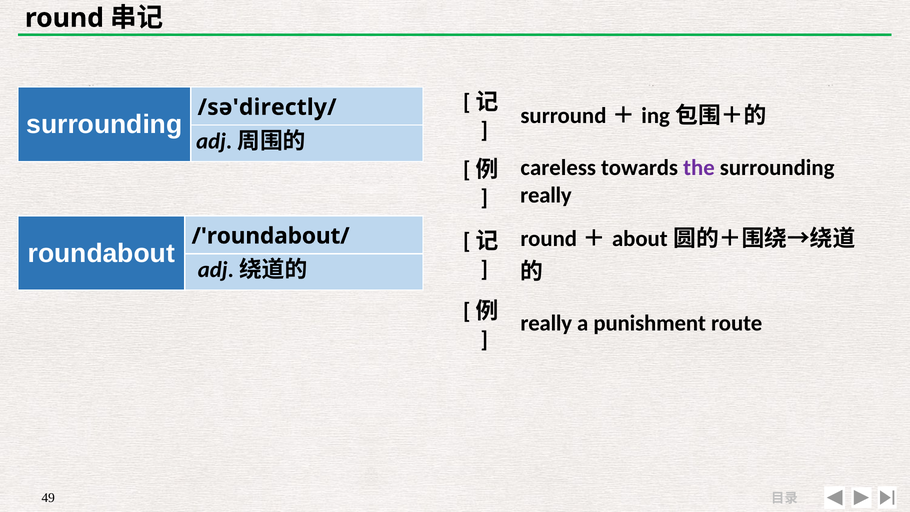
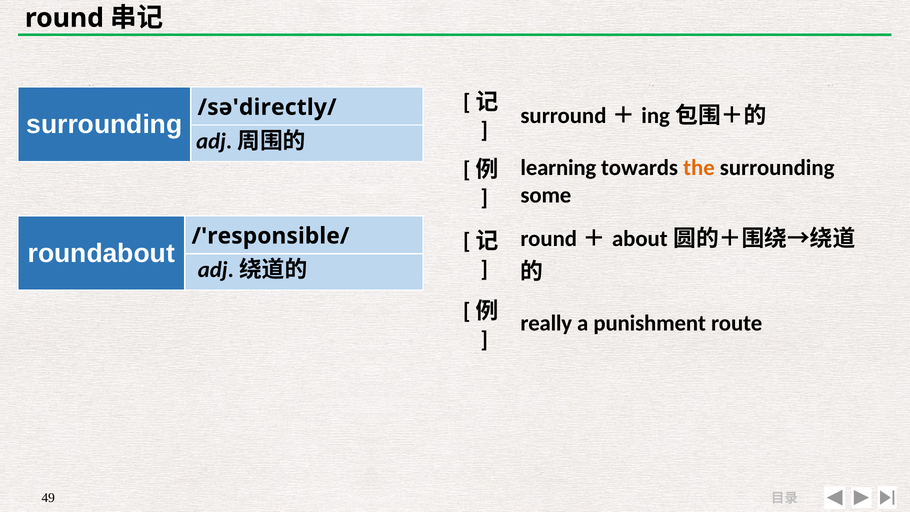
careless: careless -> learning
the colour: purple -> orange
really at (546, 195): really -> some
/'roundabout/: /'roundabout/ -> /'responsible/
